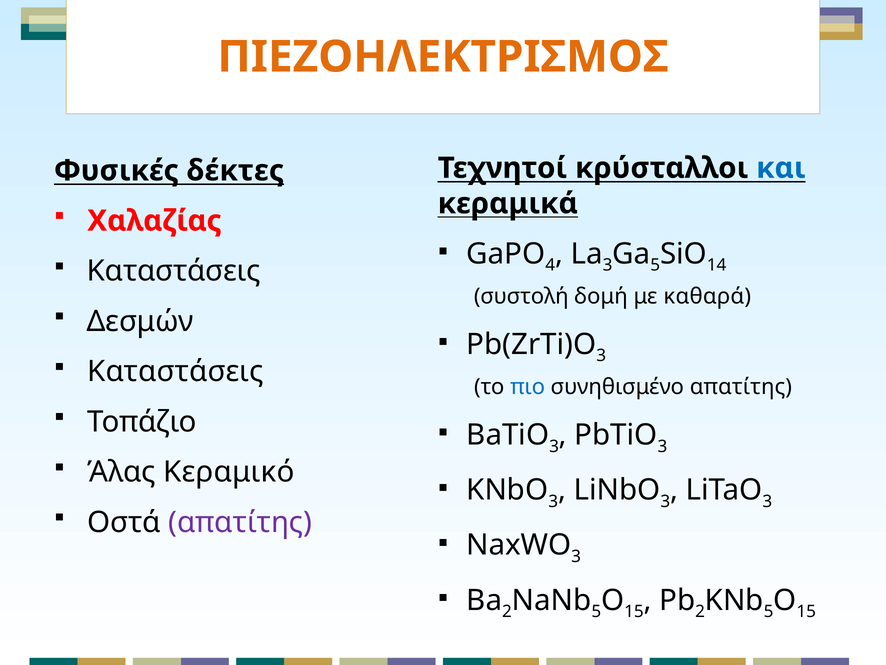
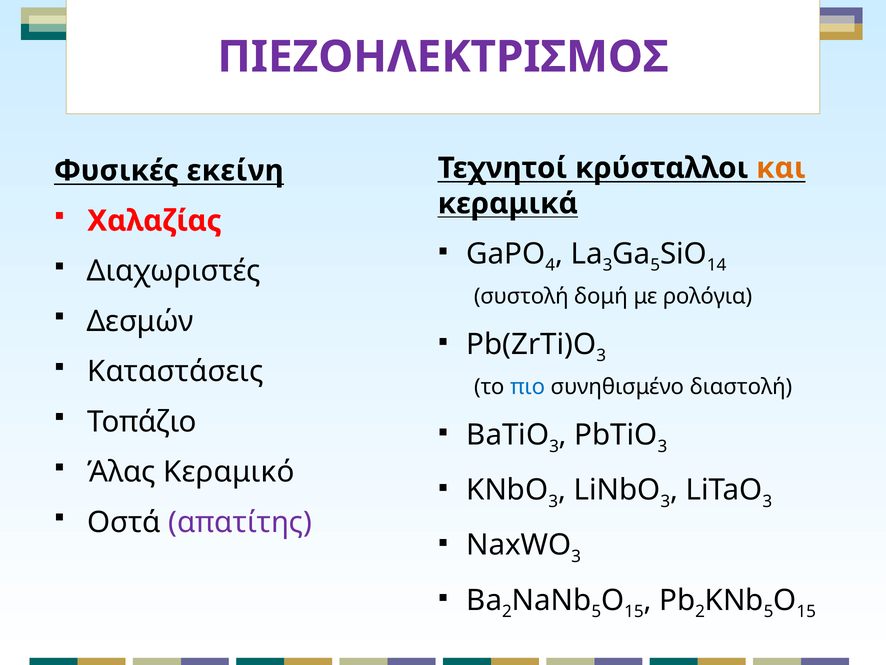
ΠΙΕΖΟΗΛΕΚΤΡΙΣΜΟΣ colour: orange -> purple
και colour: blue -> orange
δέκτες: δέκτες -> εκείνη
Καταστάσεις at (174, 271): Καταστάσεις -> Διαχωριστές
καθαρά: καθαρά -> ρολόγια
συνηθισμένο απατίτης: απατίτης -> διαστολή
